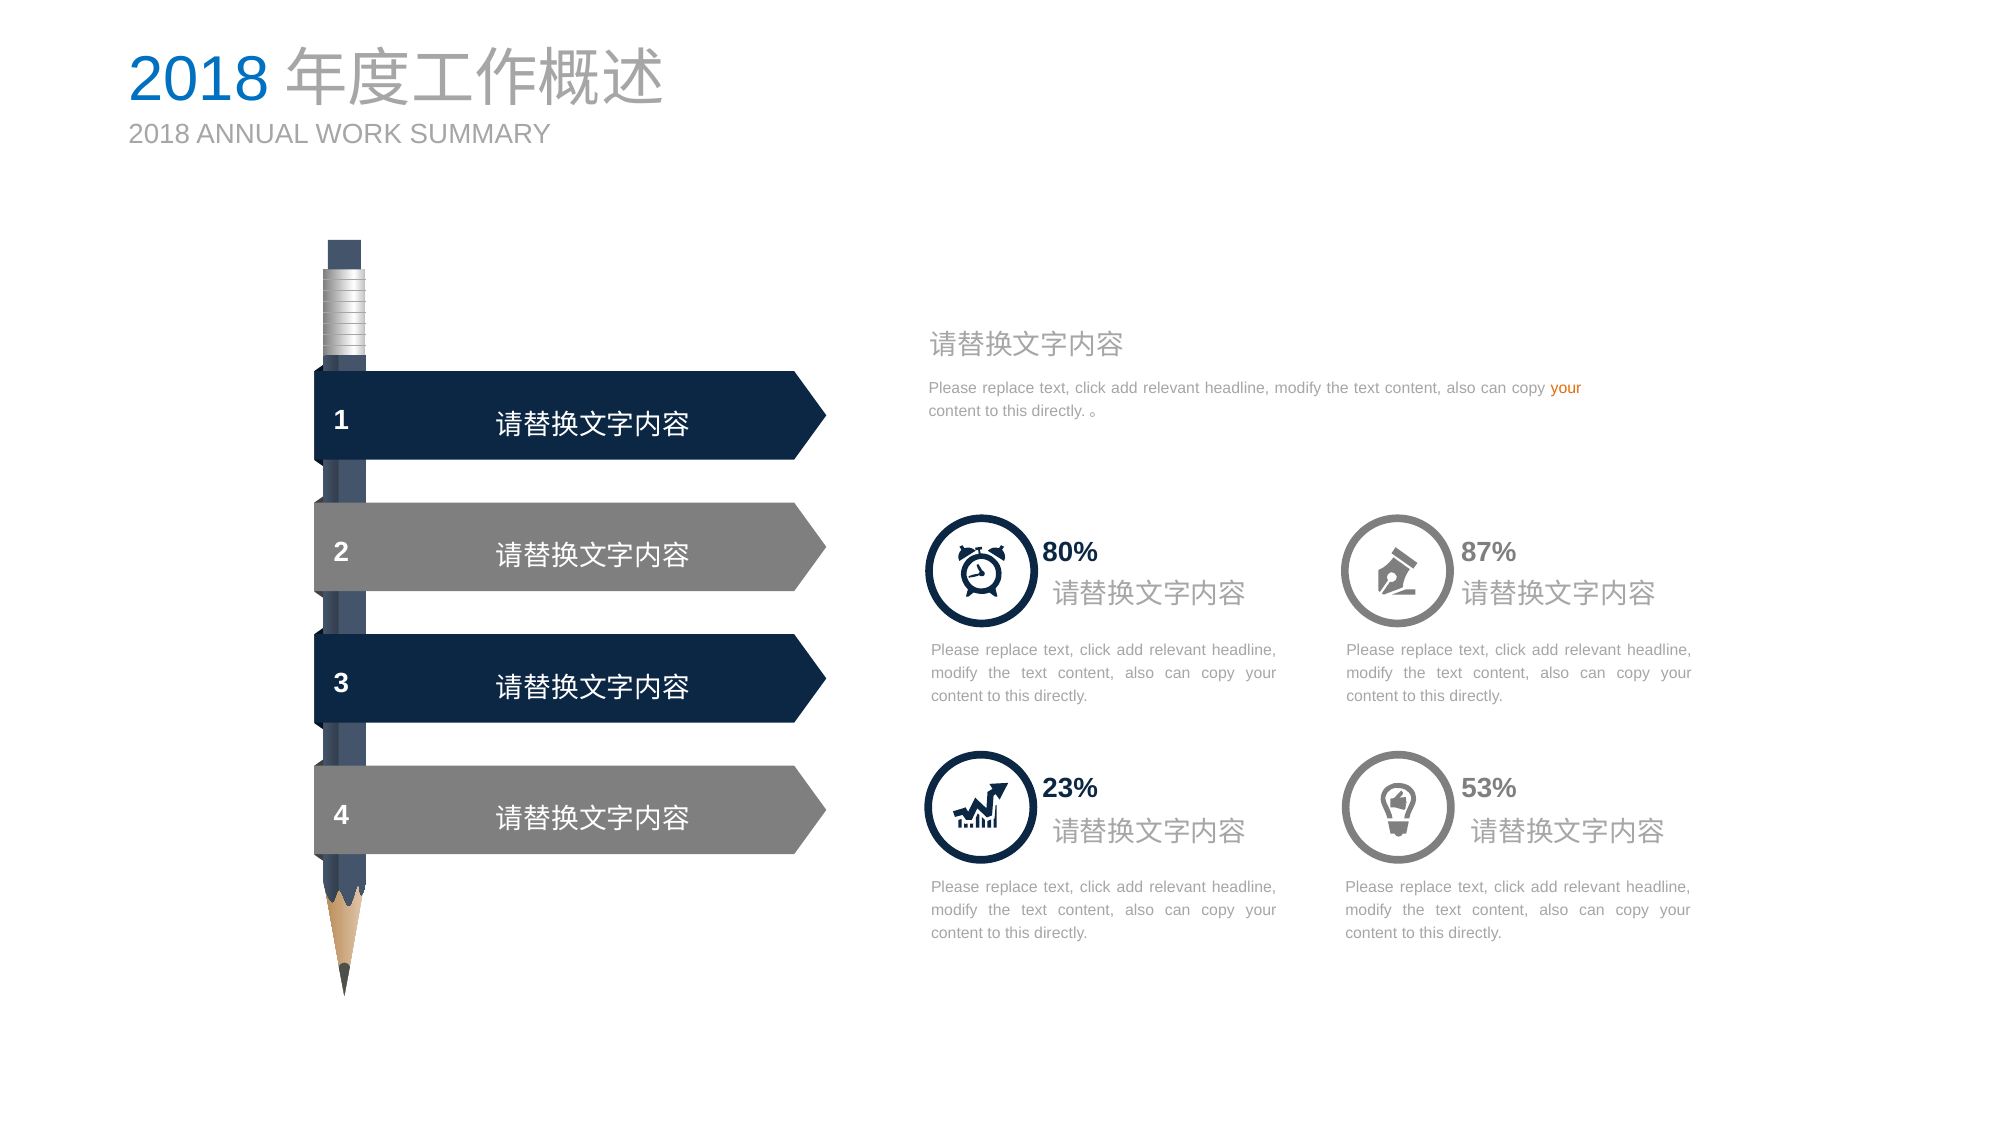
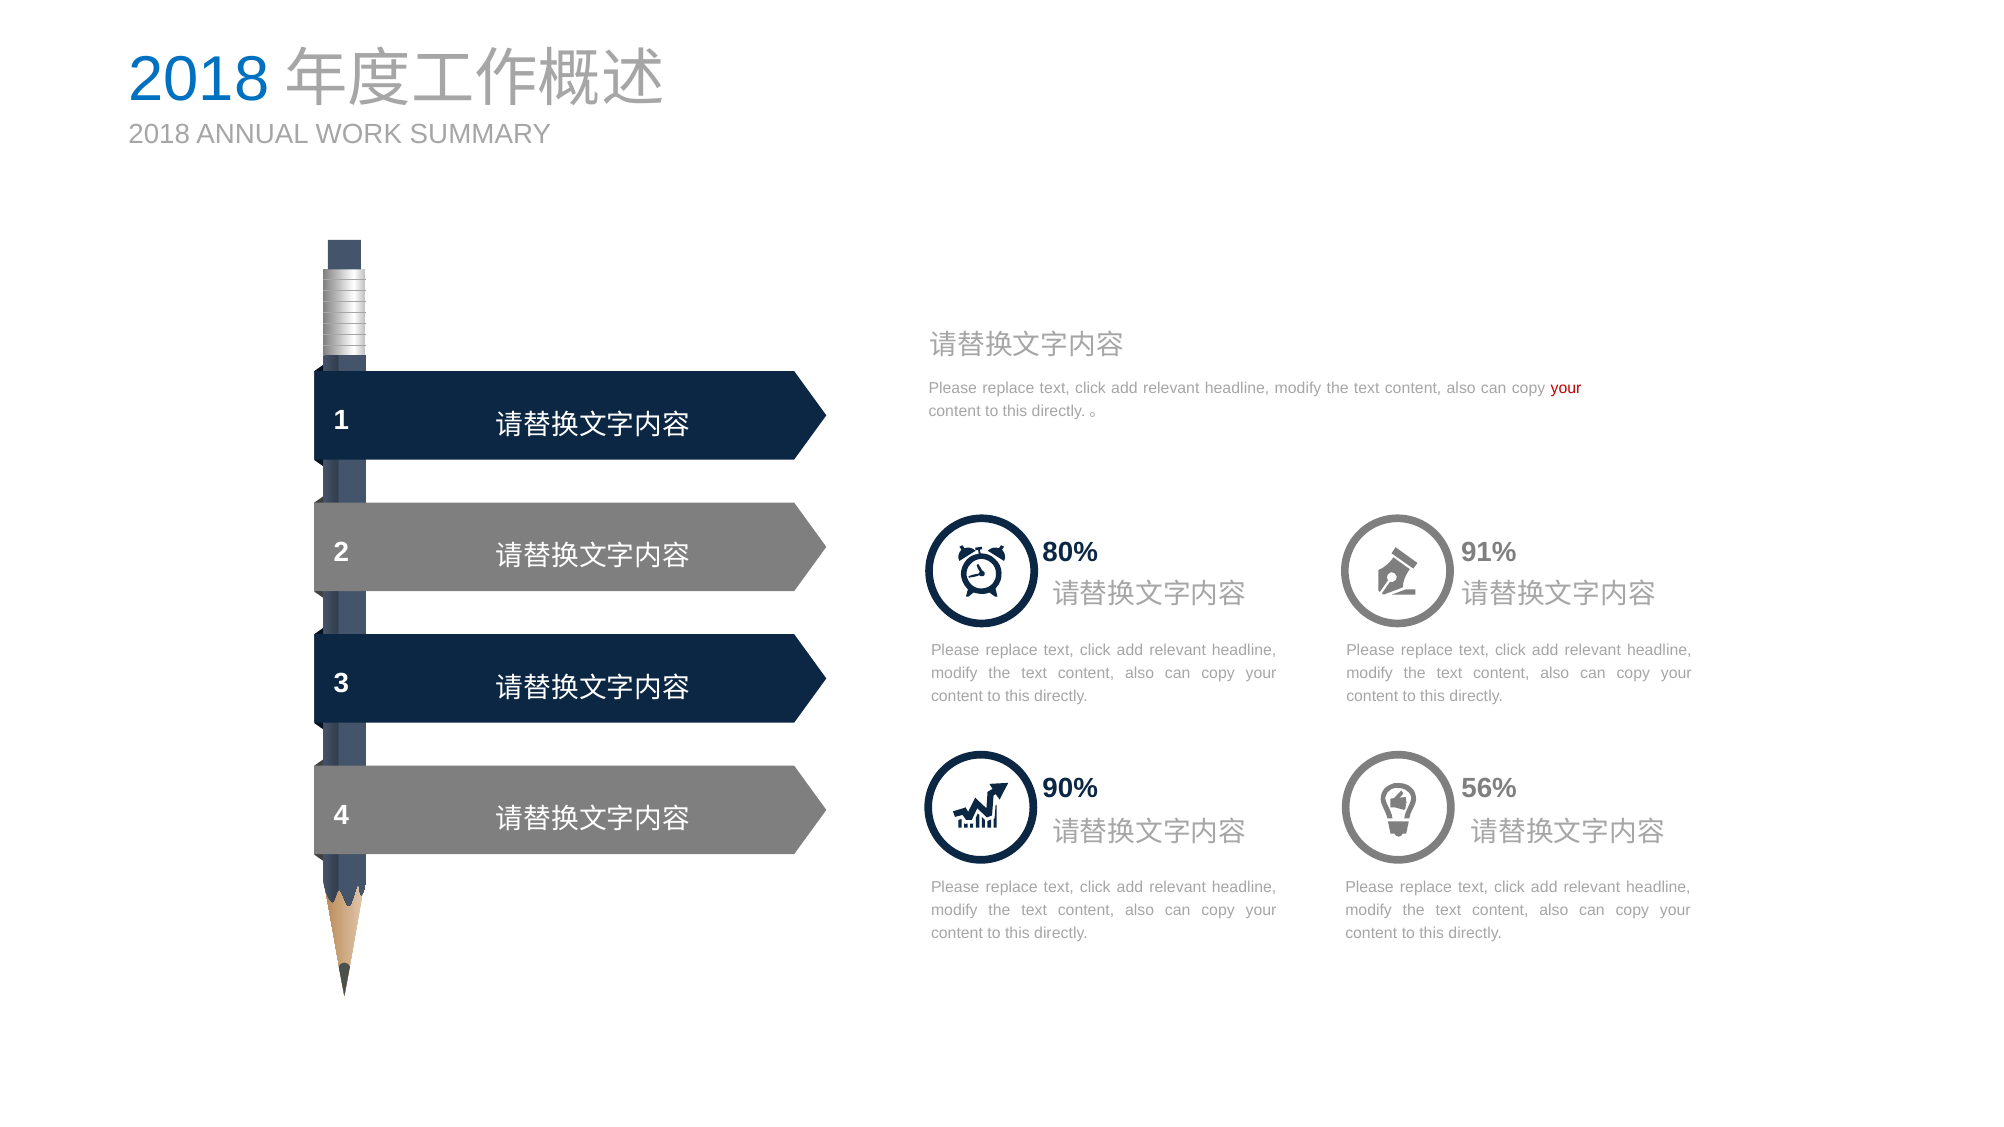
your at (1566, 388) colour: orange -> red
87%: 87% -> 91%
23%: 23% -> 90%
53%: 53% -> 56%
